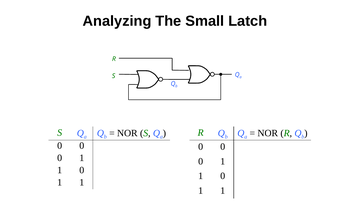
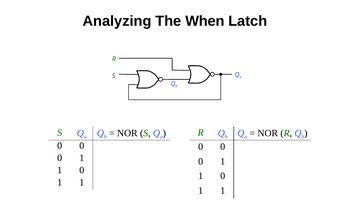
Small: Small -> When
